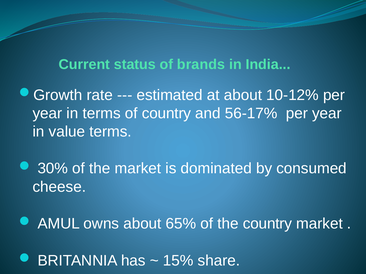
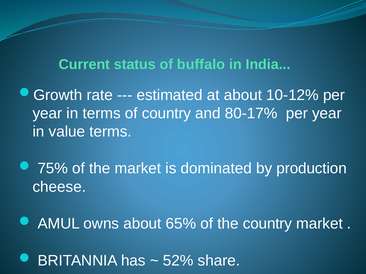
brands: brands -> buffalo
56-17%: 56-17% -> 80-17%
30%: 30% -> 75%
consumed: consumed -> production
15%: 15% -> 52%
